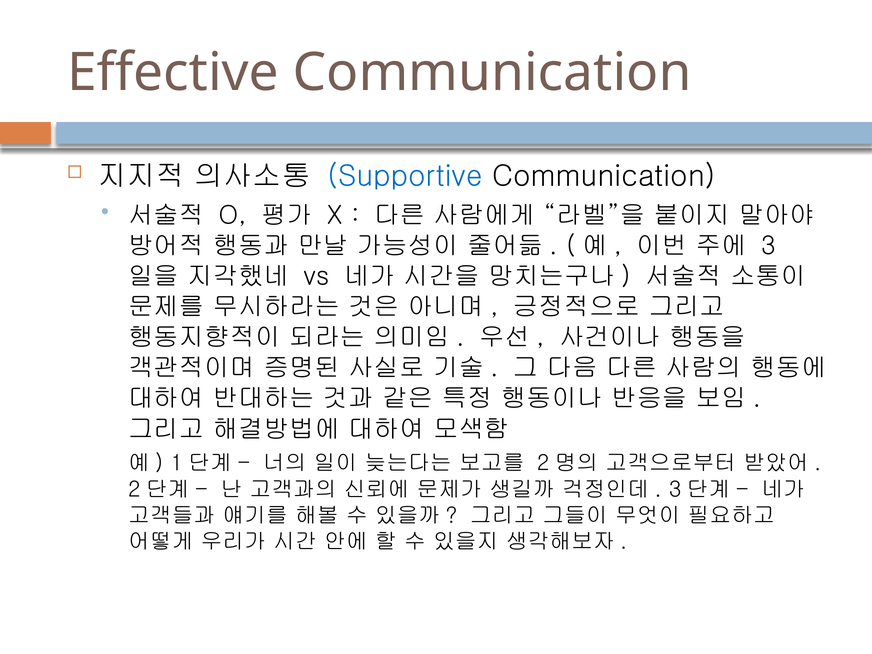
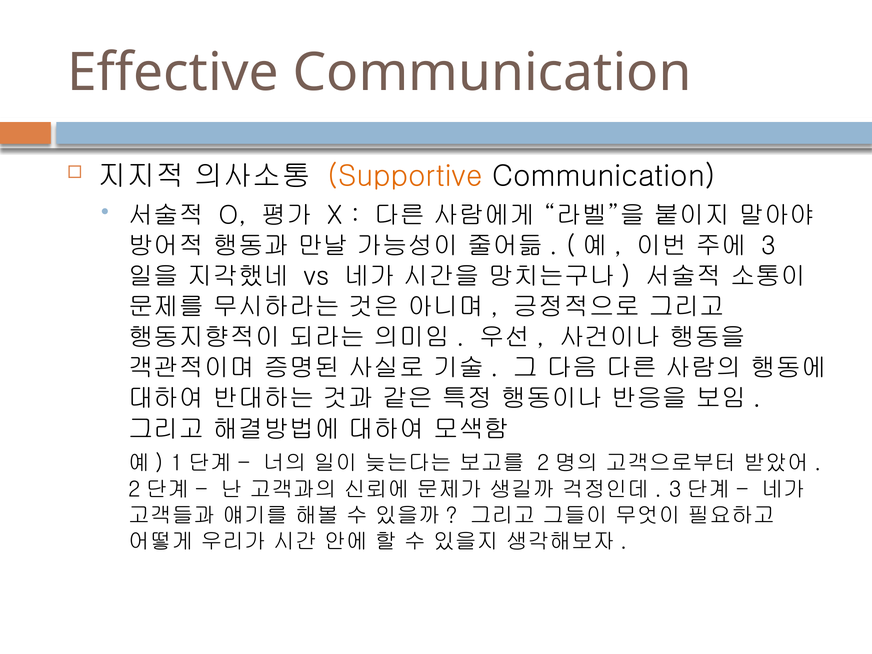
Supportive colour: blue -> orange
